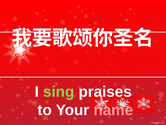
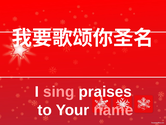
sing colour: light green -> pink
